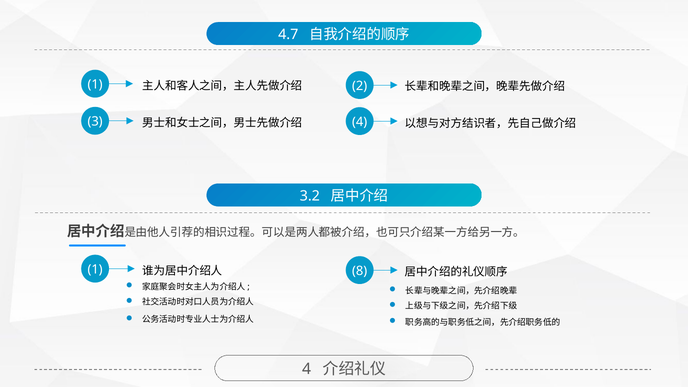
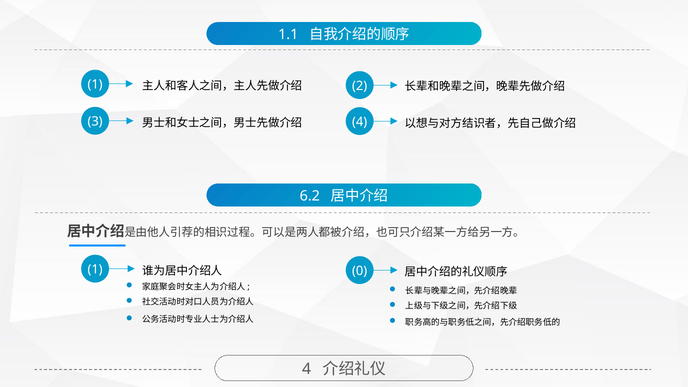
4.7: 4.7 -> 1.1
3.2: 3.2 -> 6.2
8: 8 -> 0
